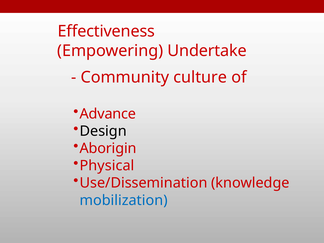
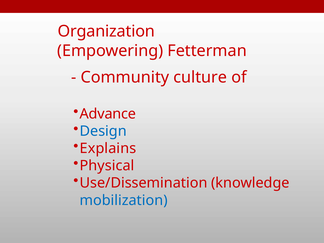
Effectiveness: Effectiveness -> Organization
Undertake: Undertake -> Fetterman
Design colour: black -> blue
Aborigin: Aborigin -> Explains
